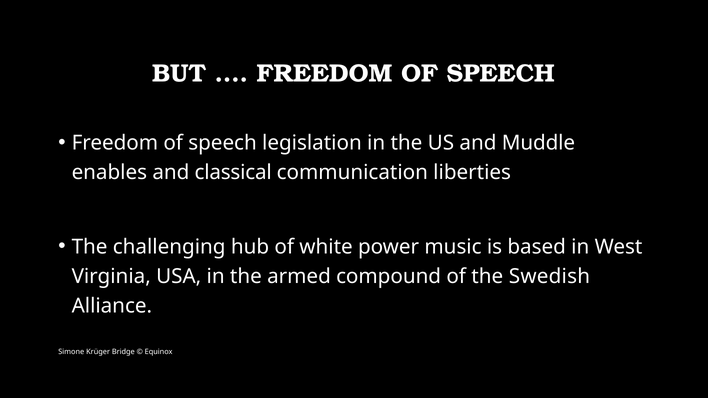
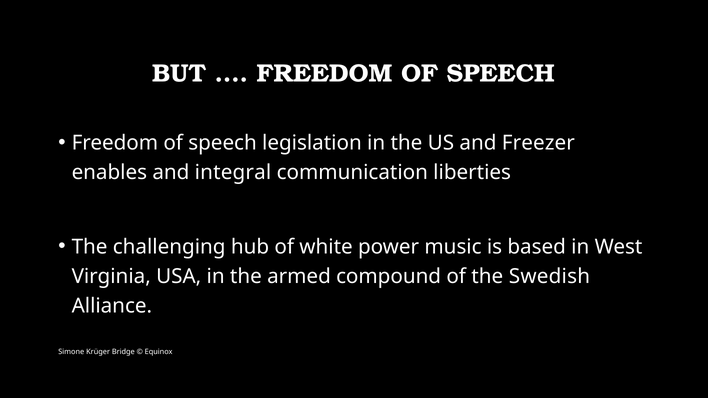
Muddle: Muddle -> Freezer
classical: classical -> integral
